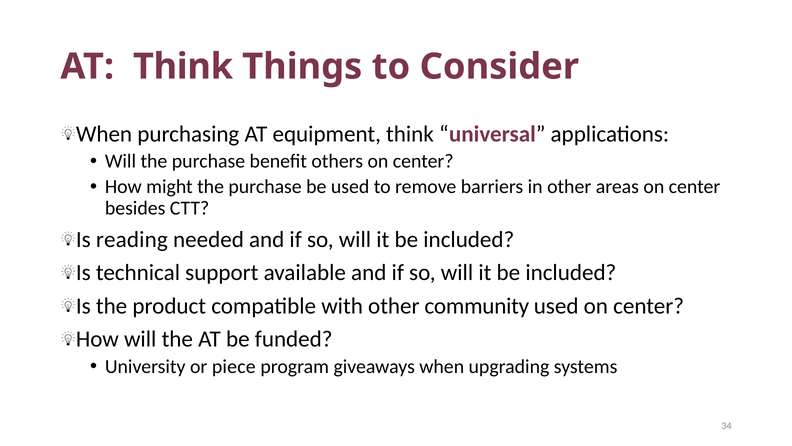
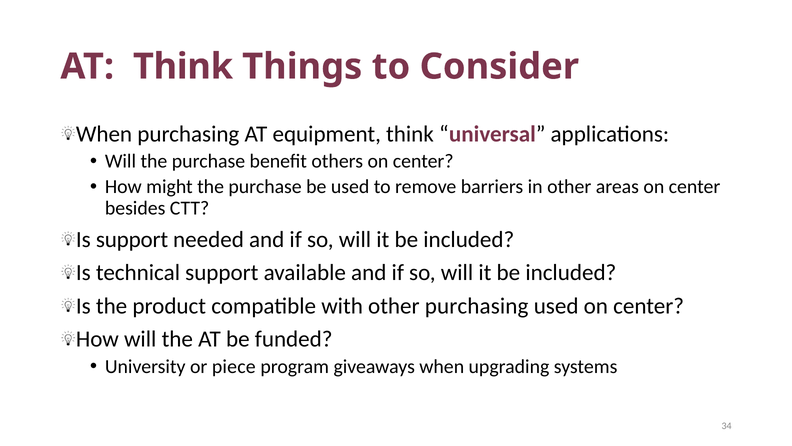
Is reading: reading -> support
other community: community -> purchasing
